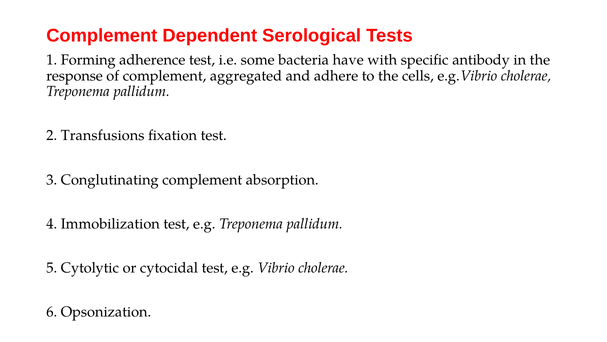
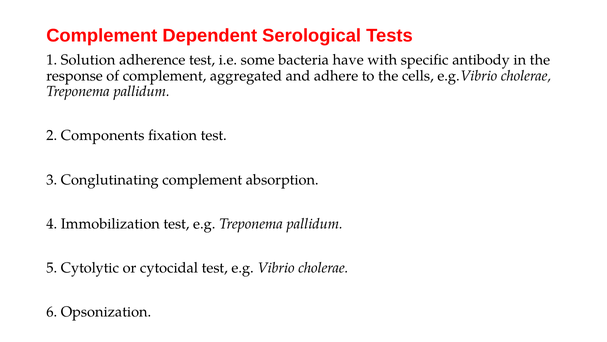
Forming: Forming -> Solution
Transfusions: Transfusions -> Components
